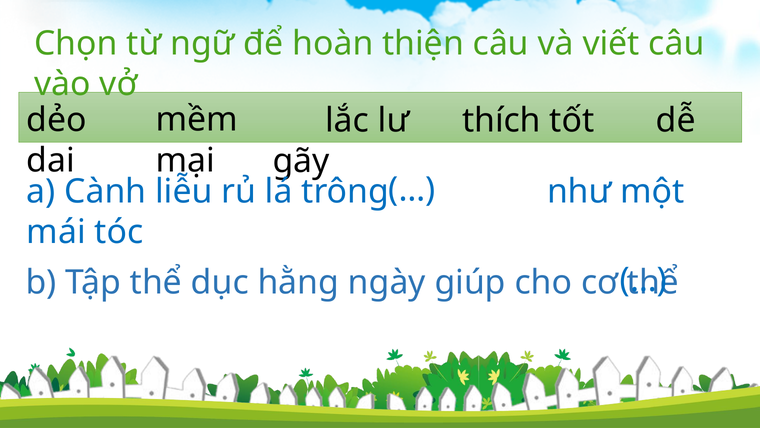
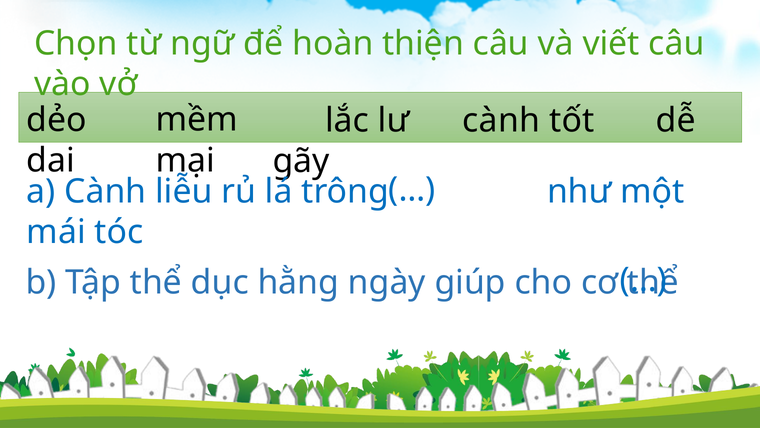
lư thích: thích -> cành
